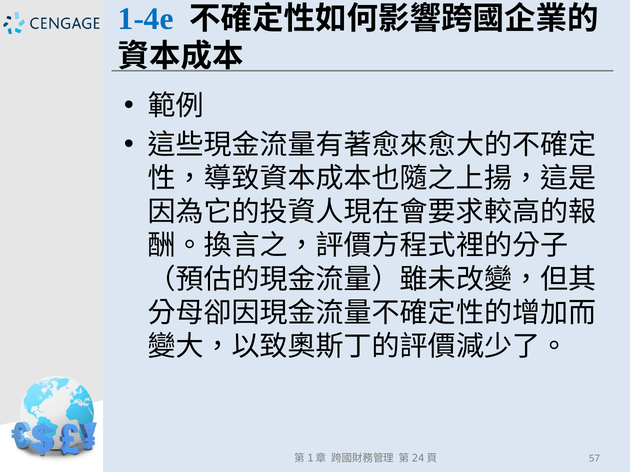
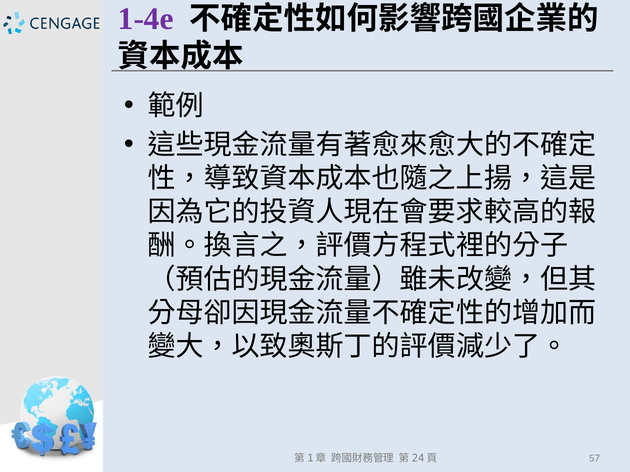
1-4e colour: blue -> purple
